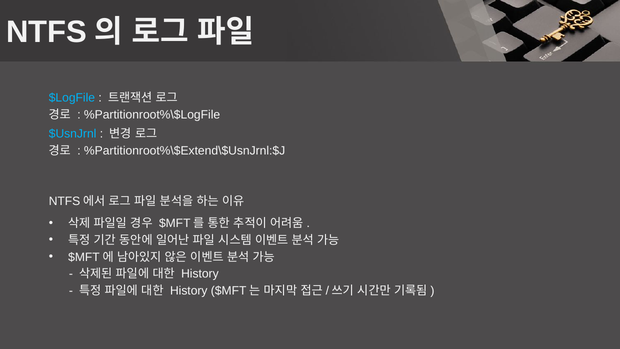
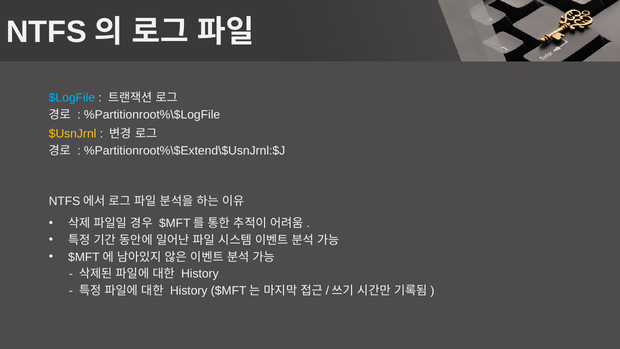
$UsnJrnl colour: light blue -> yellow
